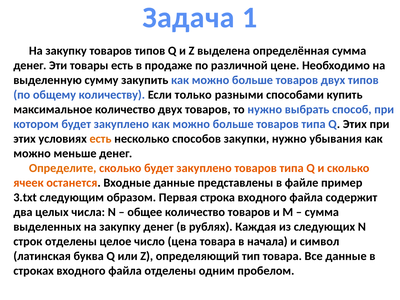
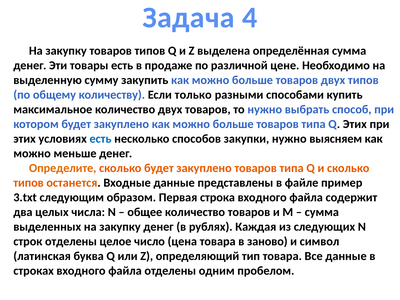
1: 1 -> 4
есть at (101, 139) colour: orange -> blue
убывания: убывания -> выясняем
ячеек at (29, 183): ячеек -> типов
начала: начала -> заново
